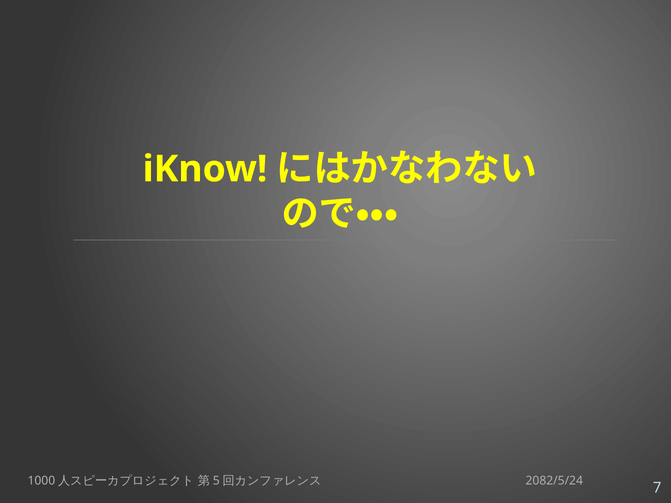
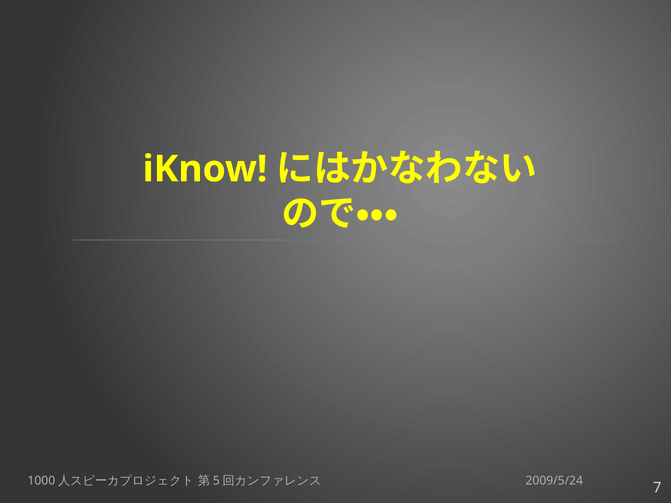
2082/5/24: 2082/5/24 -> 2009/5/24
